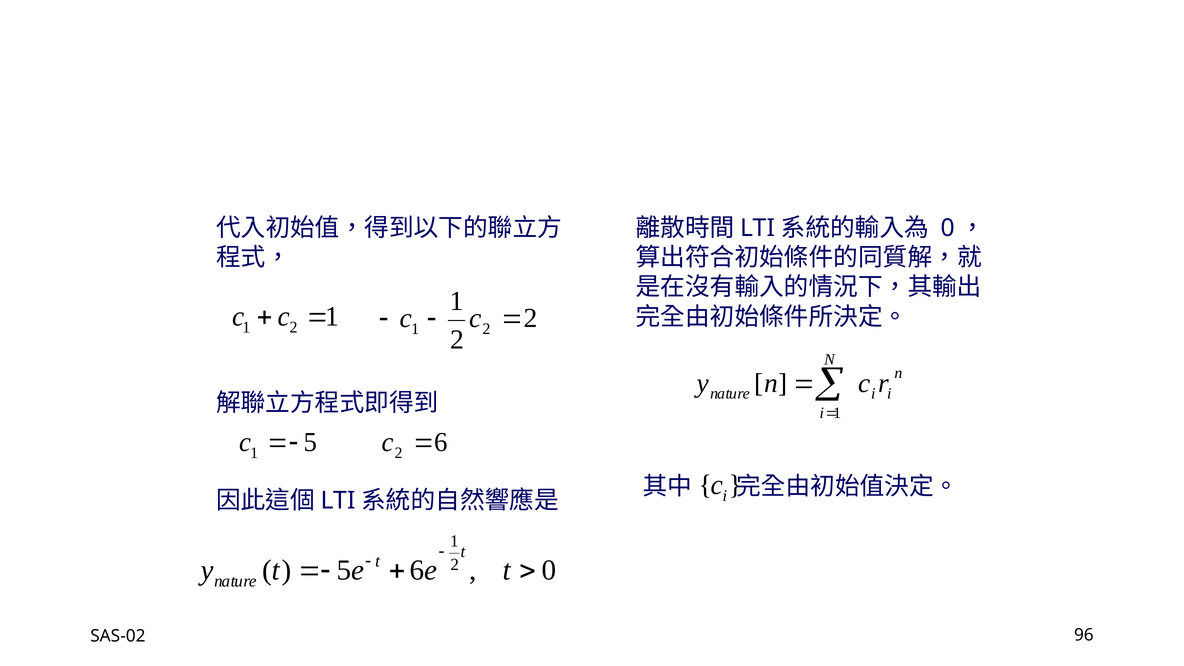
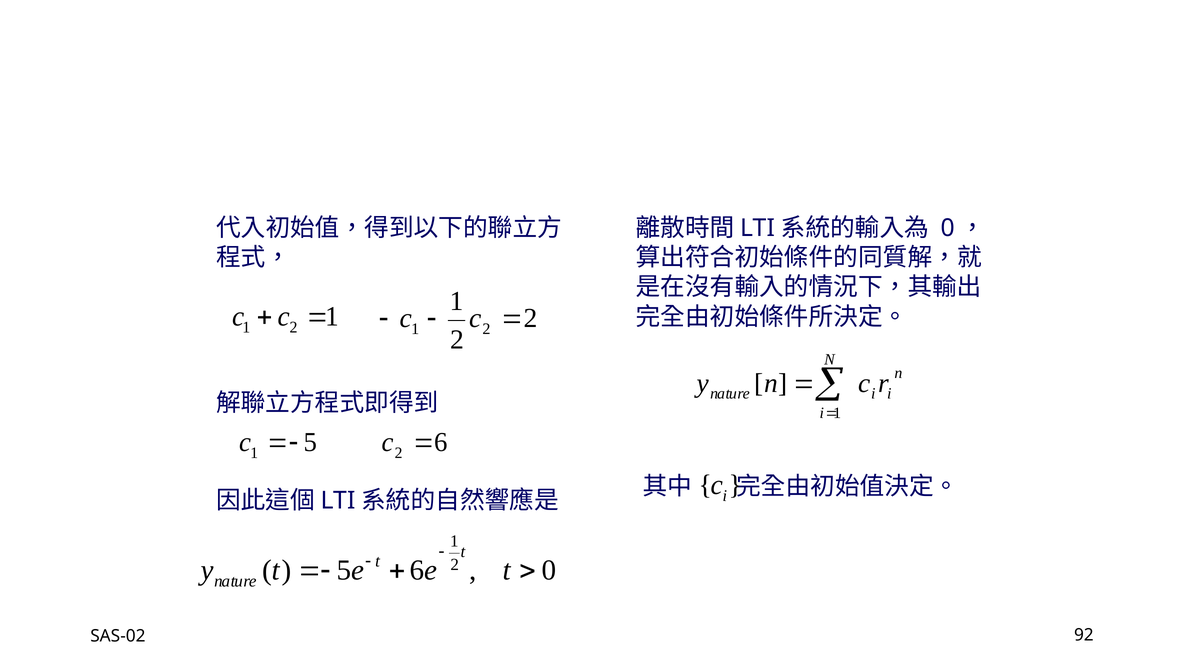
96: 96 -> 92
